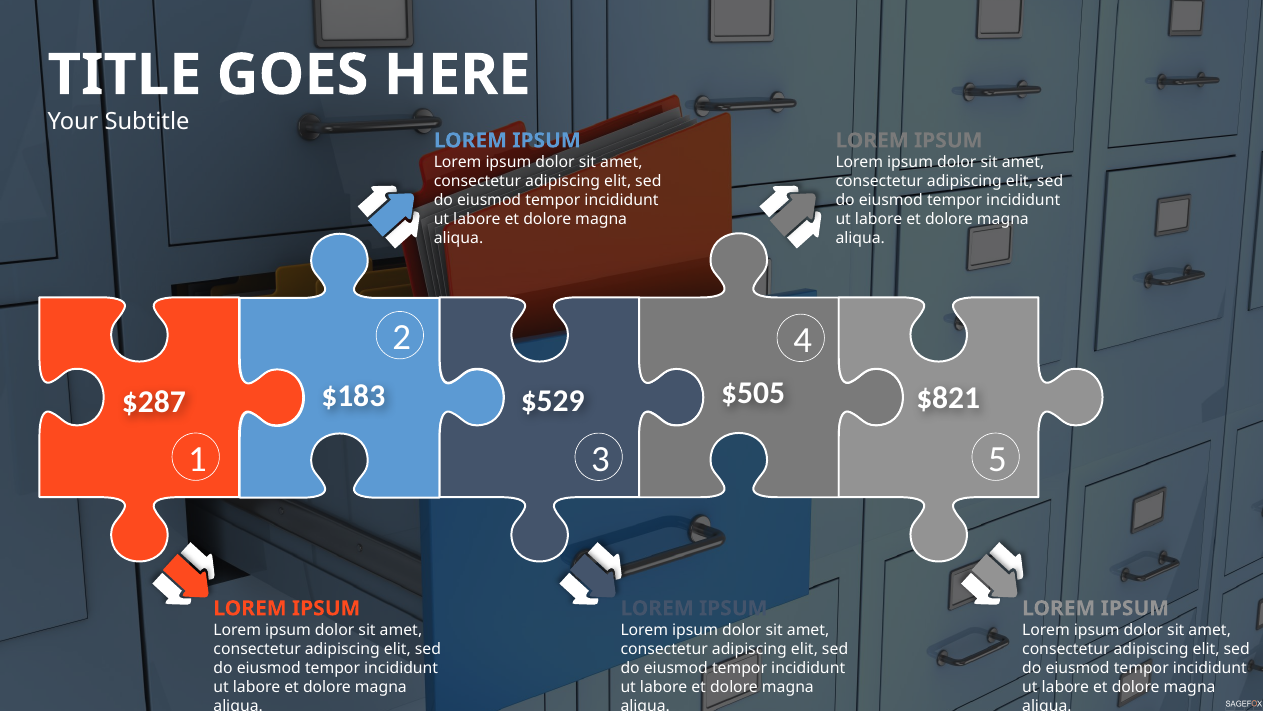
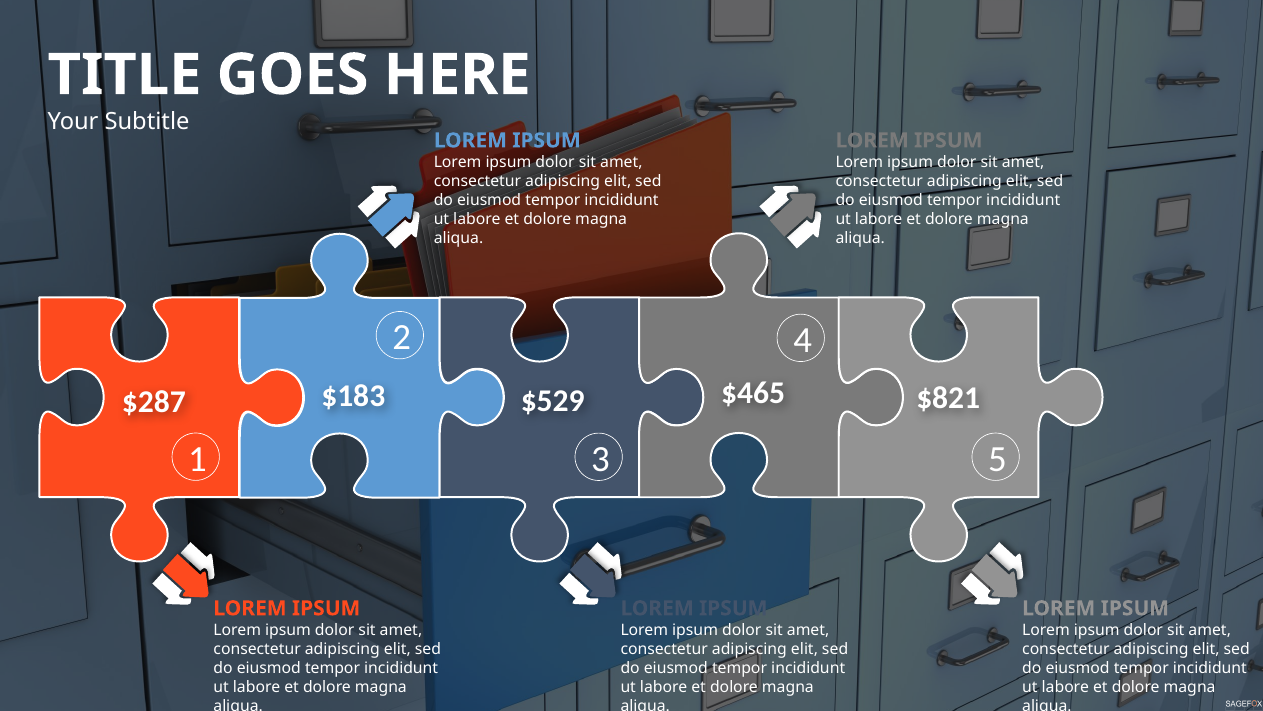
$505: $505 -> $465
